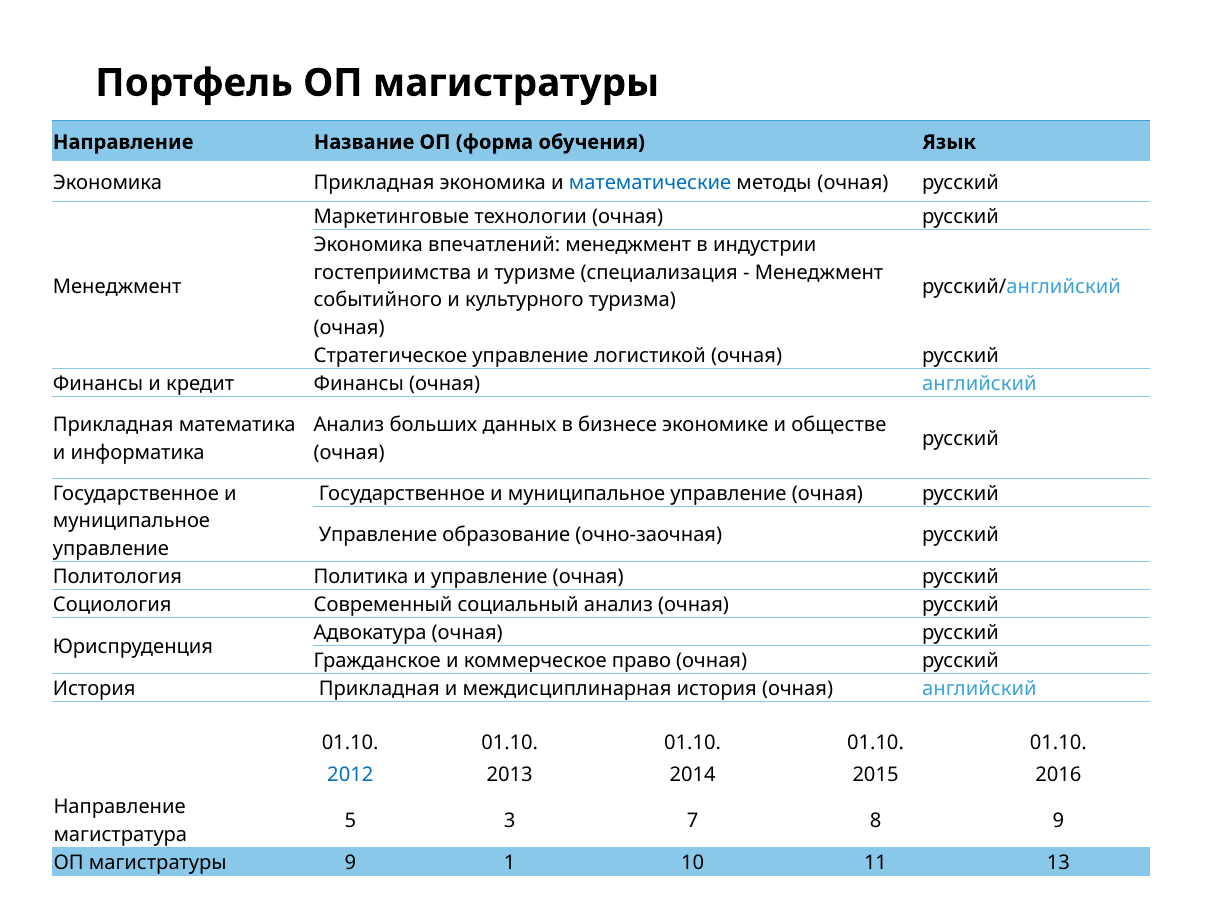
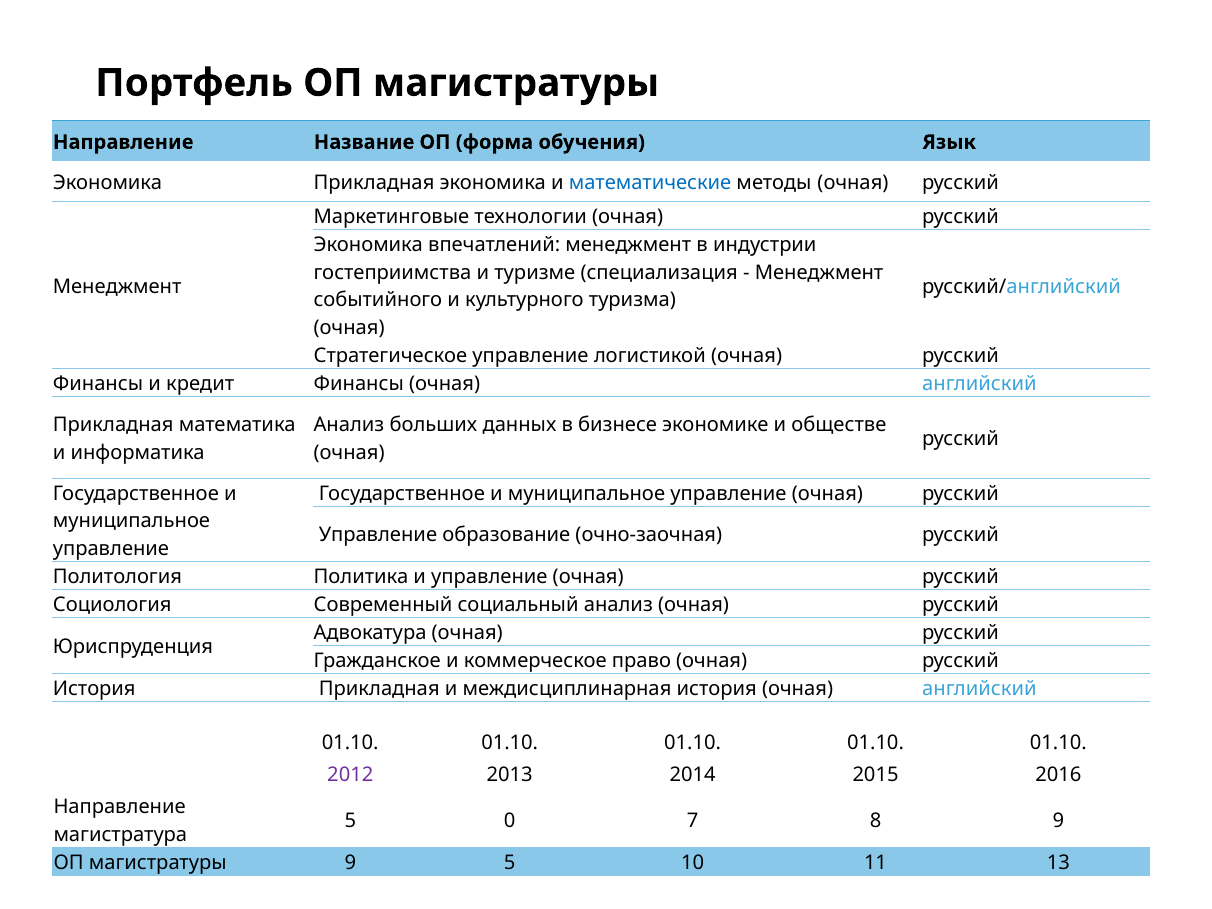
2012 colour: blue -> purple
3: 3 -> 0
9 1: 1 -> 5
